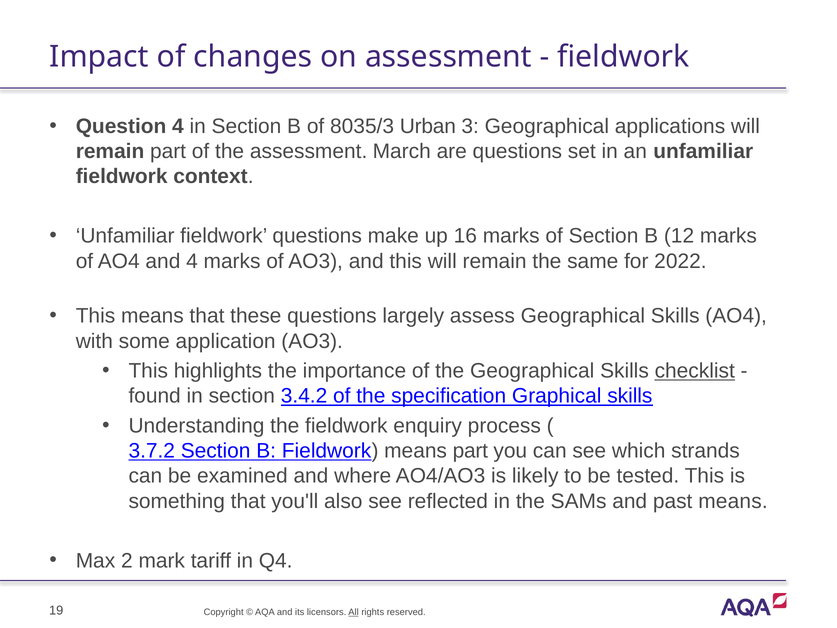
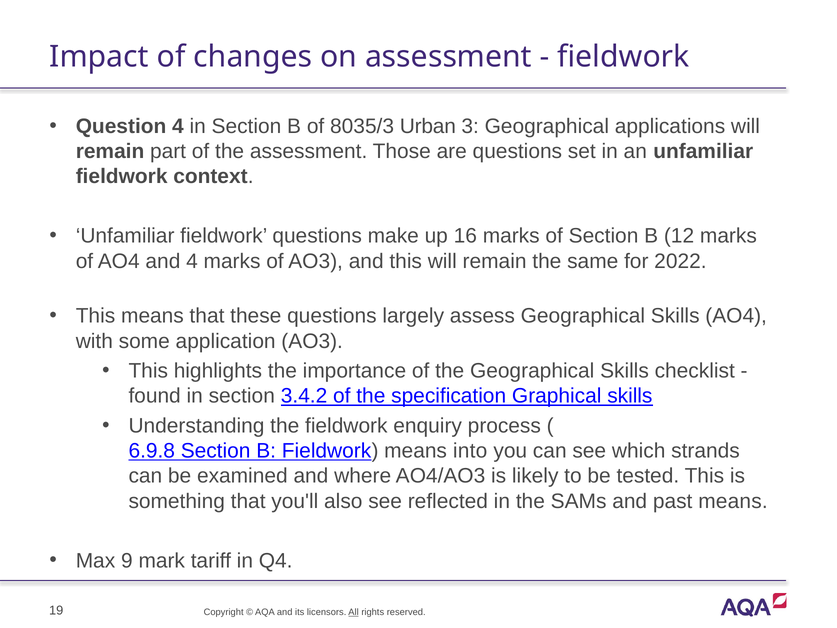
March: March -> Those
checklist underline: present -> none
3.7.2: 3.7.2 -> 6.9.8
means part: part -> into
2: 2 -> 9
